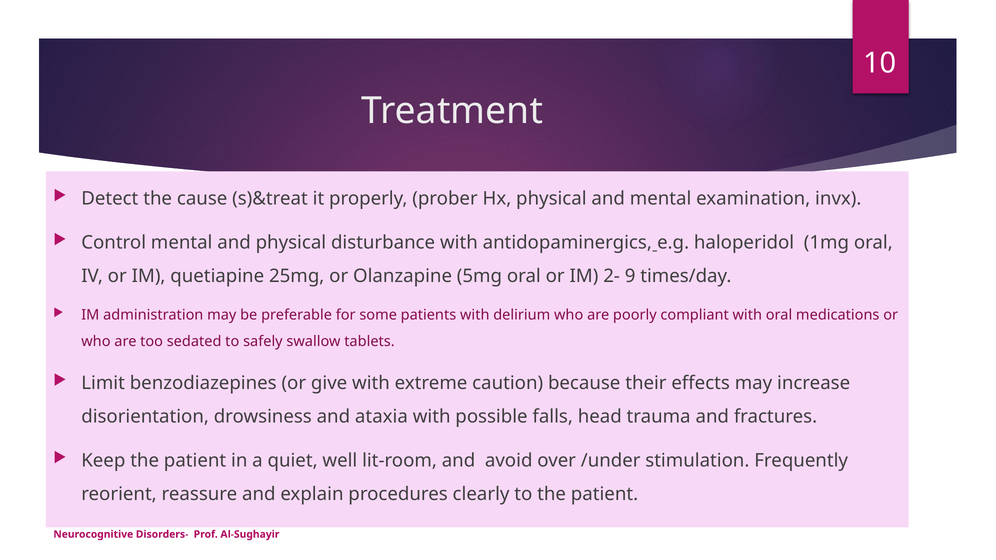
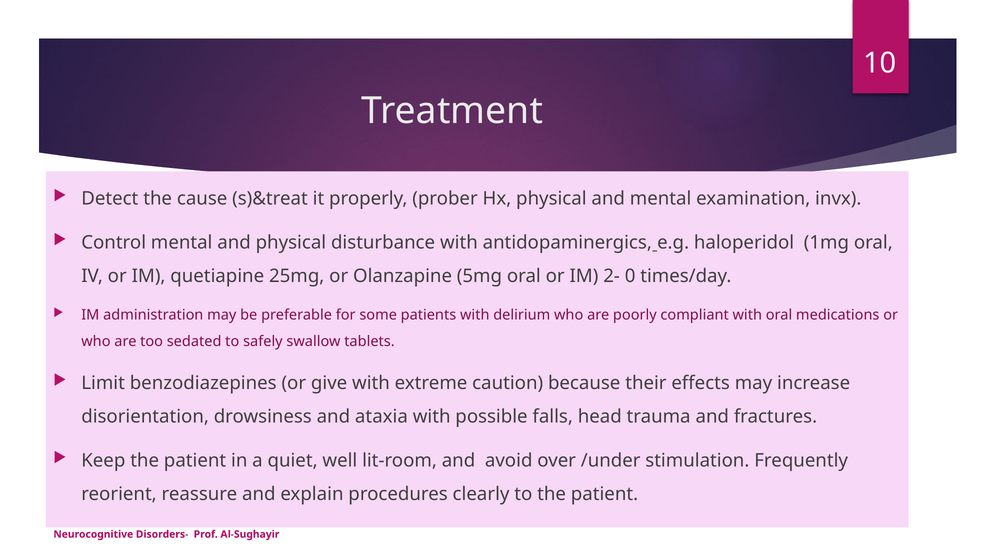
9: 9 -> 0
